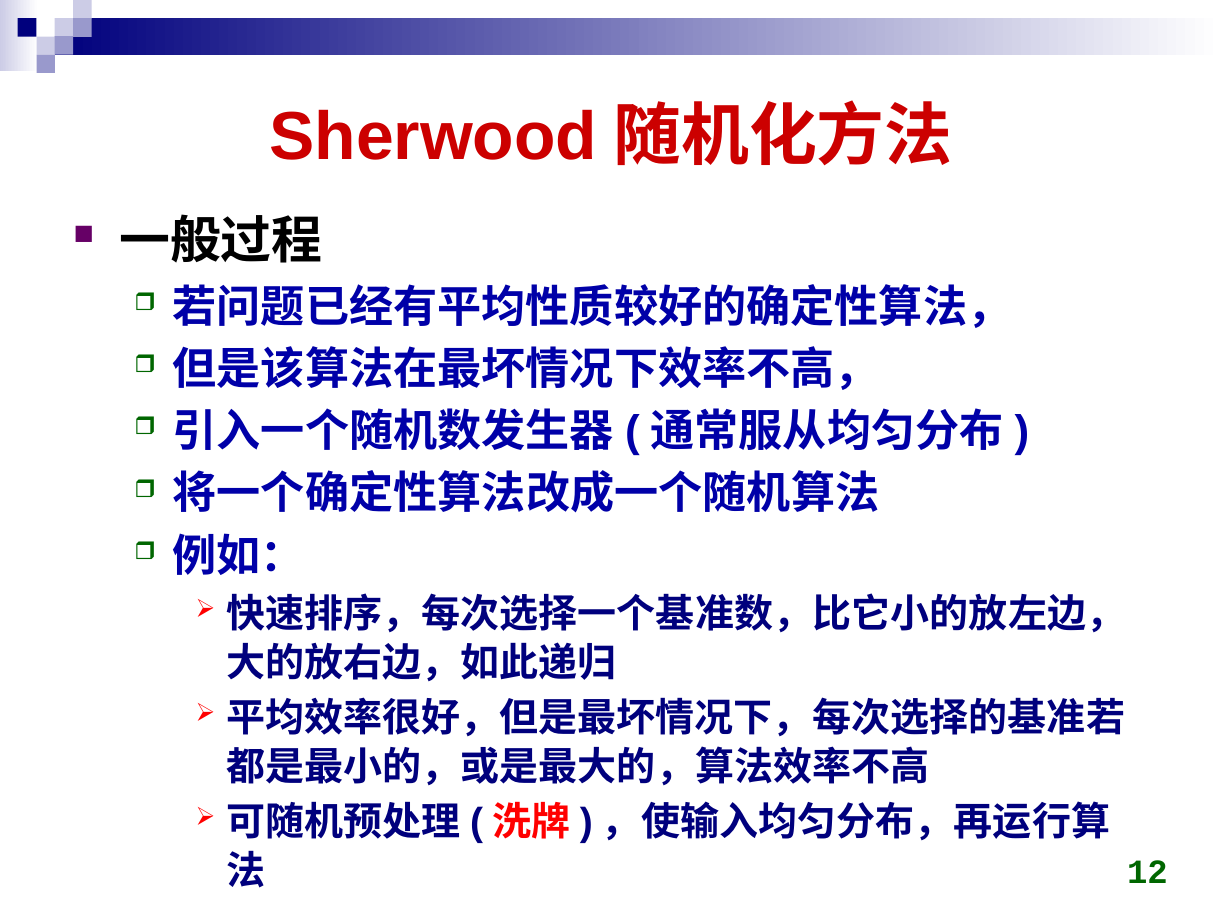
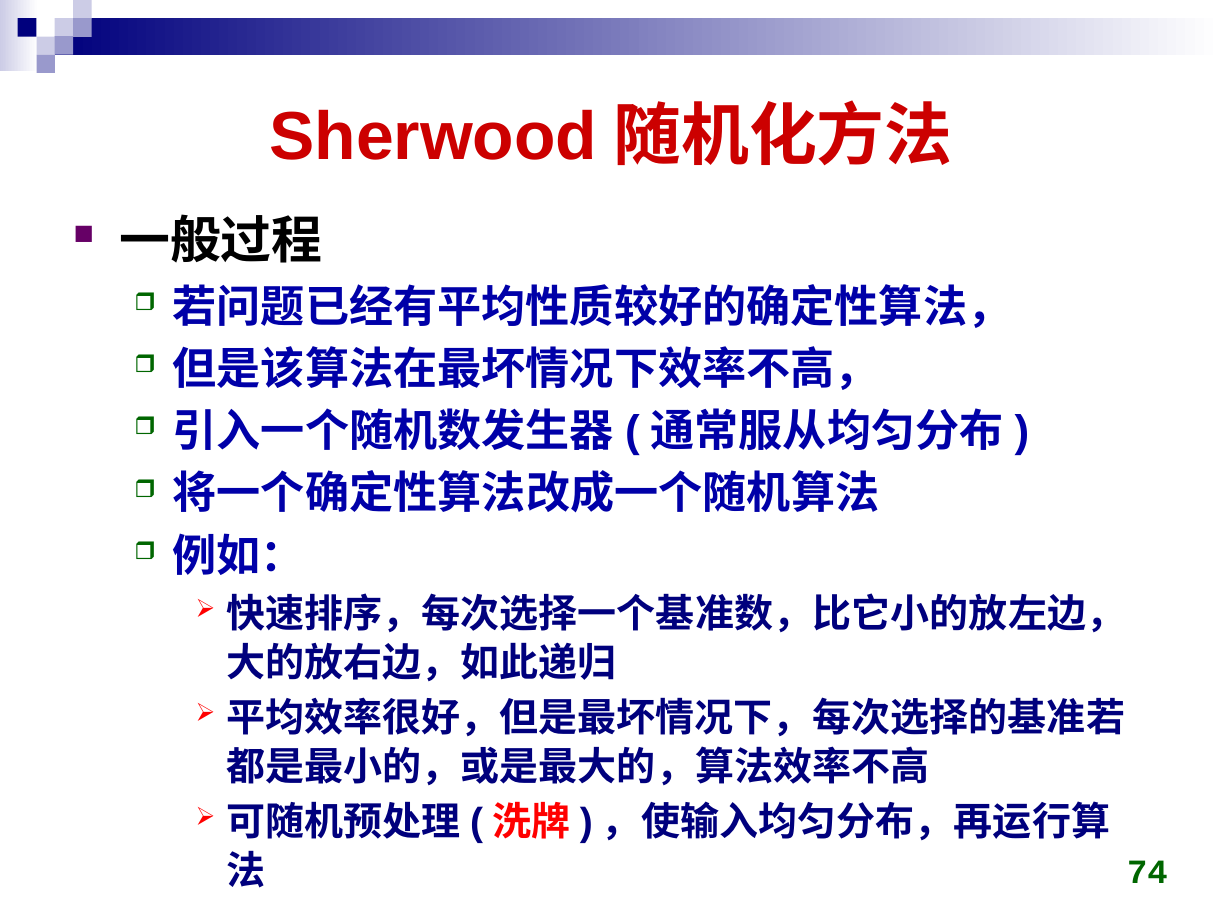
12: 12 -> 74
